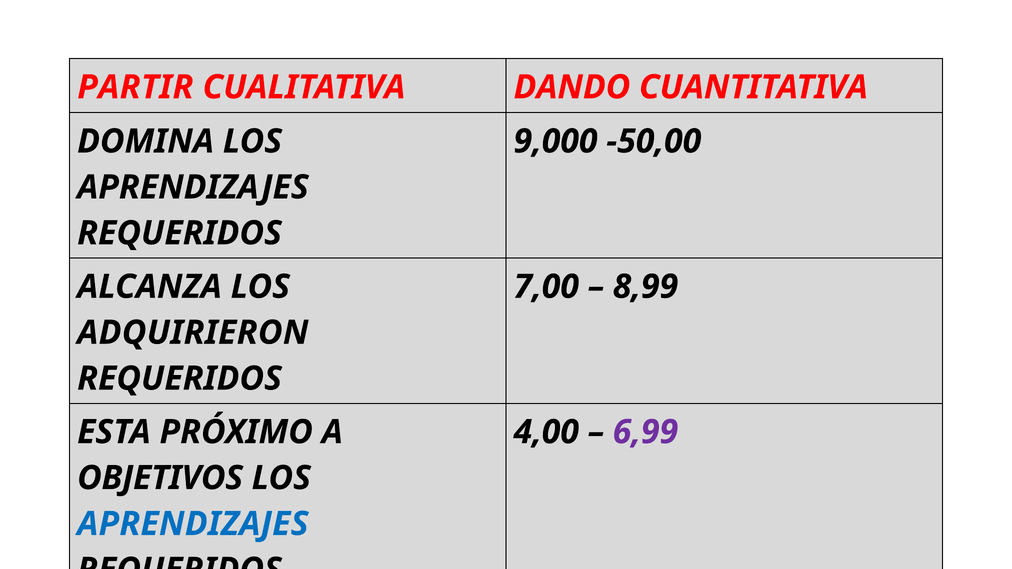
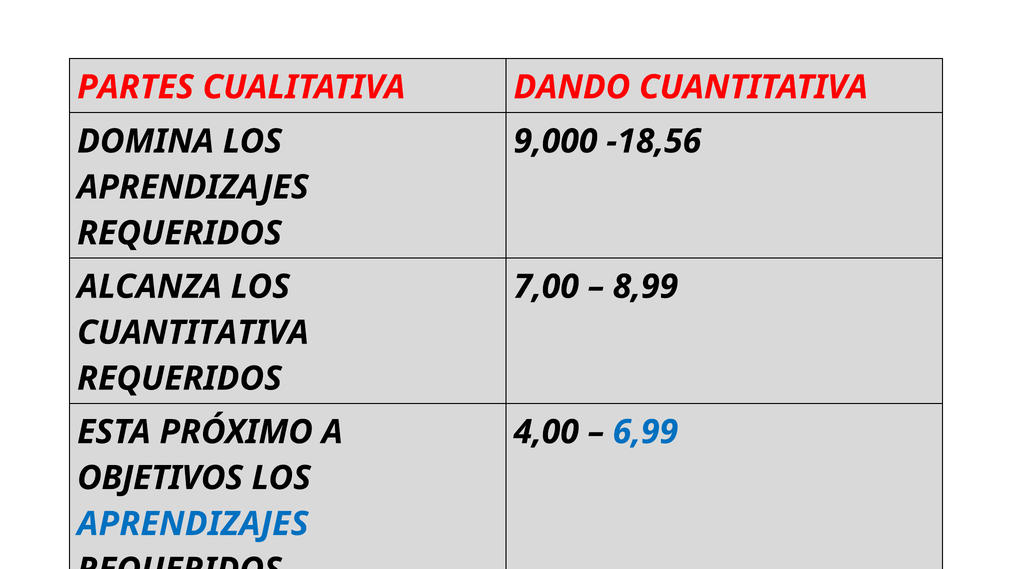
PARTIR: PARTIR -> PARTES
-50,00: -50,00 -> -18,56
ADQUIRIERON at (193, 333): ADQUIRIERON -> CUANTITATIVA
6,99 colour: purple -> blue
